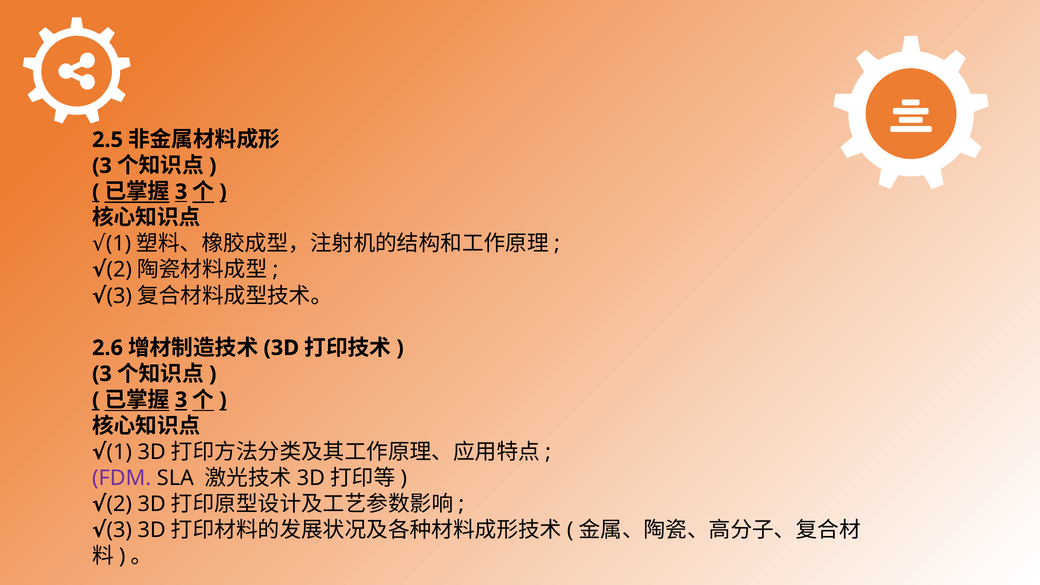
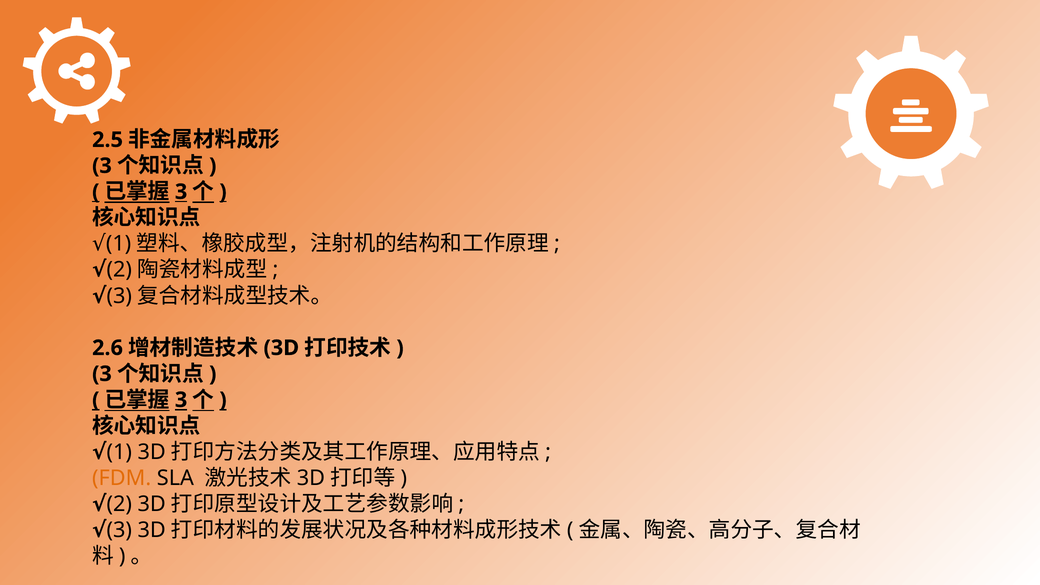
FDM colour: purple -> orange
